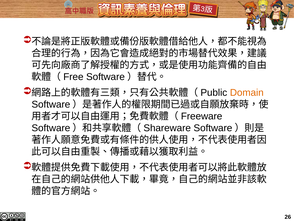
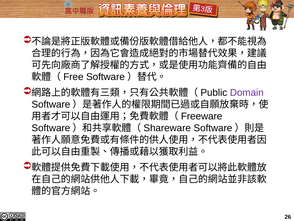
Domain colour: orange -> purple
